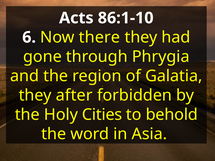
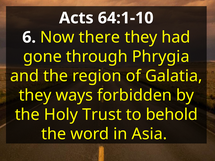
86:1-10: 86:1-10 -> 64:1-10
after: after -> ways
Cities: Cities -> Trust
